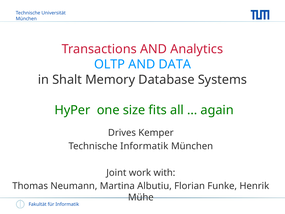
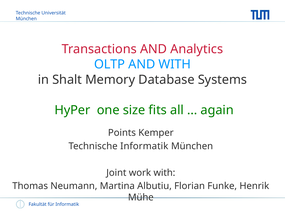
AND DATA: DATA -> WITH
Drives: Drives -> Points
